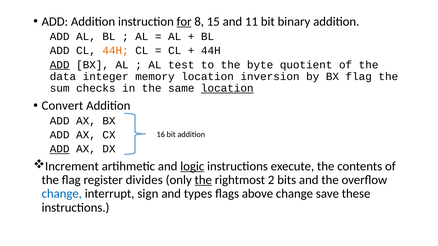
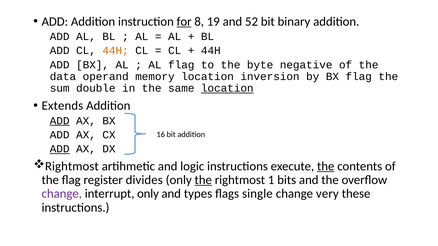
15: 15 -> 19
11: 11 -> 52
ADD at (60, 65) underline: present -> none
AL test: test -> flag
quotient: quotient -> negative
integer: integer -> operand
checks: checks -> double
Convert: Convert -> Extends
ADD at (60, 121) underline: none -> present
Increment at (72, 166): Increment -> Rightmost
logic underline: present -> none
the at (326, 166) underline: none -> present
2: 2 -> 1
change at (62, 194) colour: blue -> purple
interrupt sign: sign -> only
above: above -> single
save: save -> very
